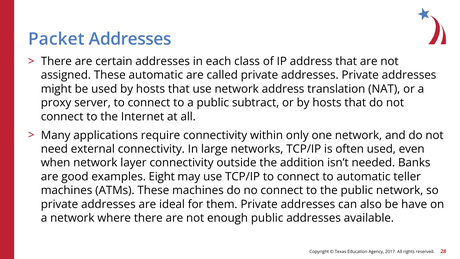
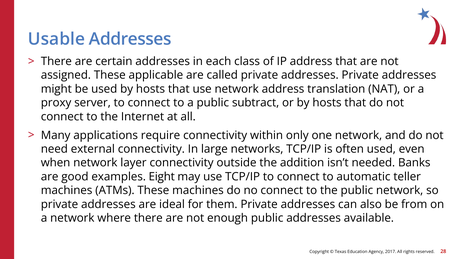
Packet: Packet -> Usable
These automatic: automatic -> applicable
have: have -> from
